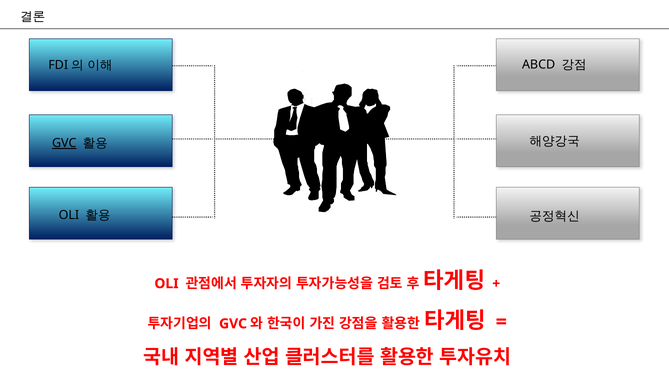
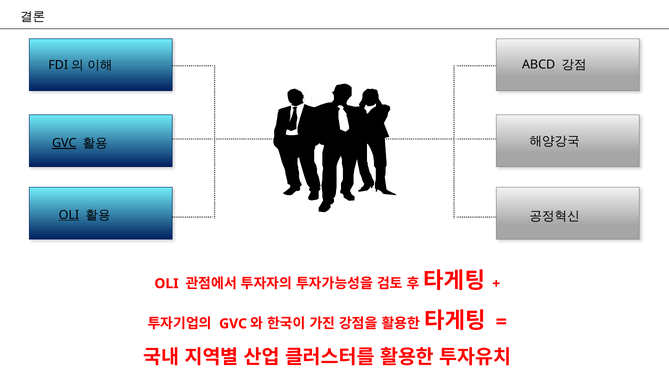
OLI at (69, 215) underline: none -> present
